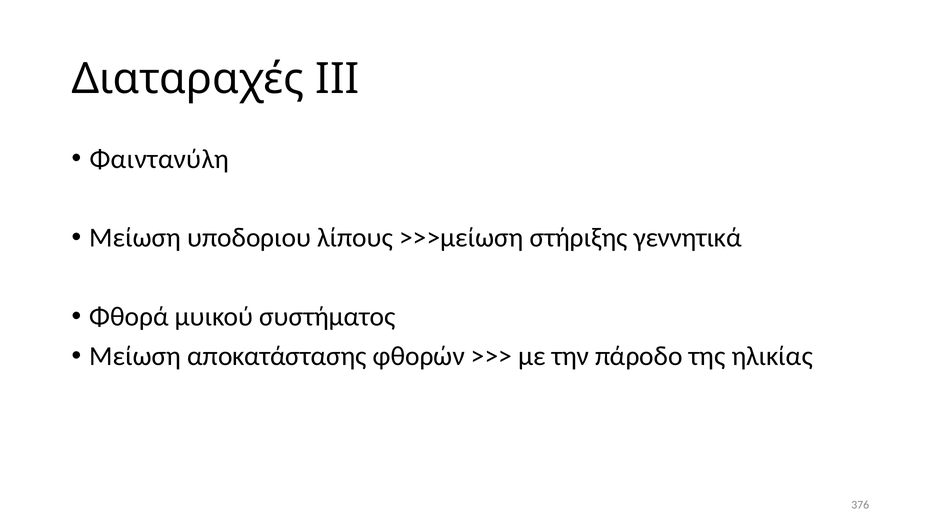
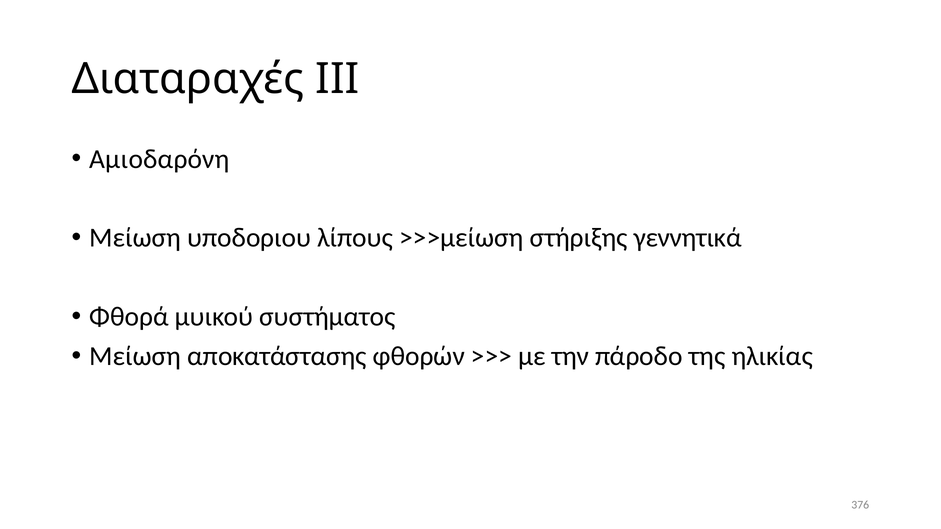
Φαιντανύλη: Φαιντανύλη -> Αμιοδαρόνη
